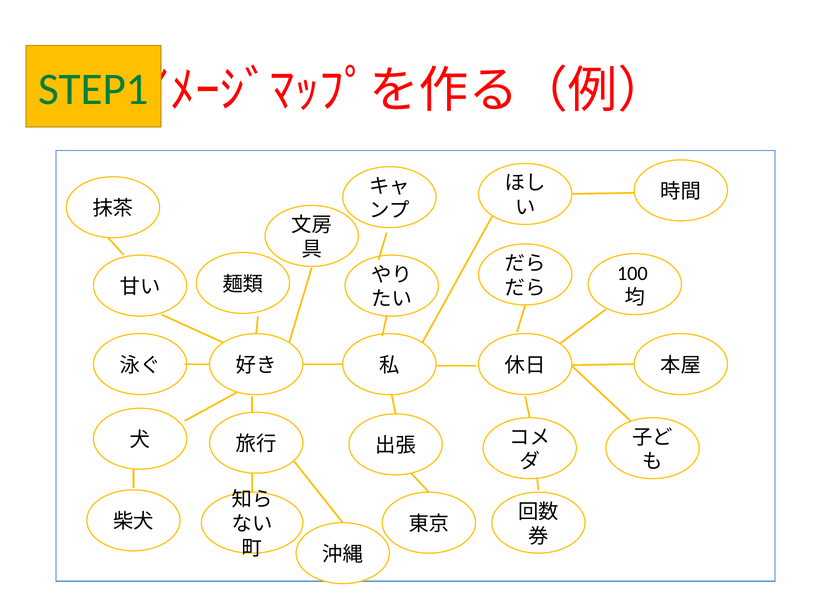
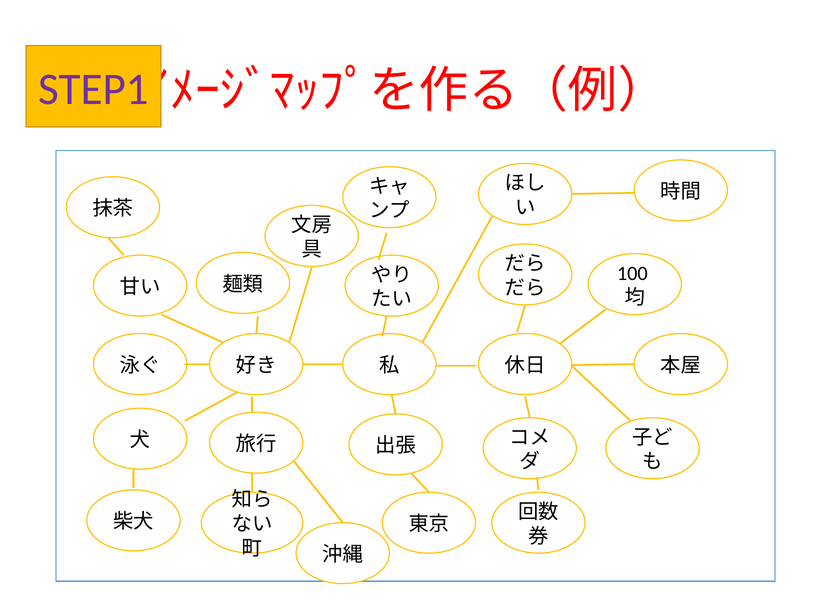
STEP1 colour: green -> purple
